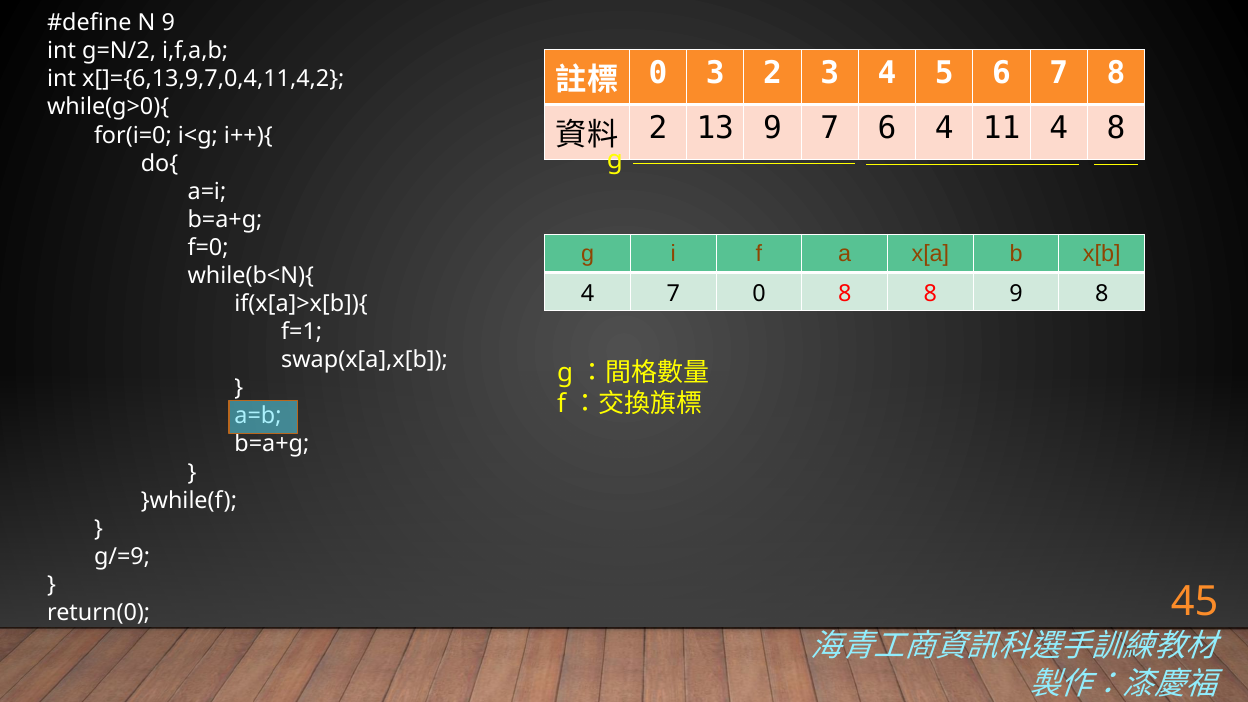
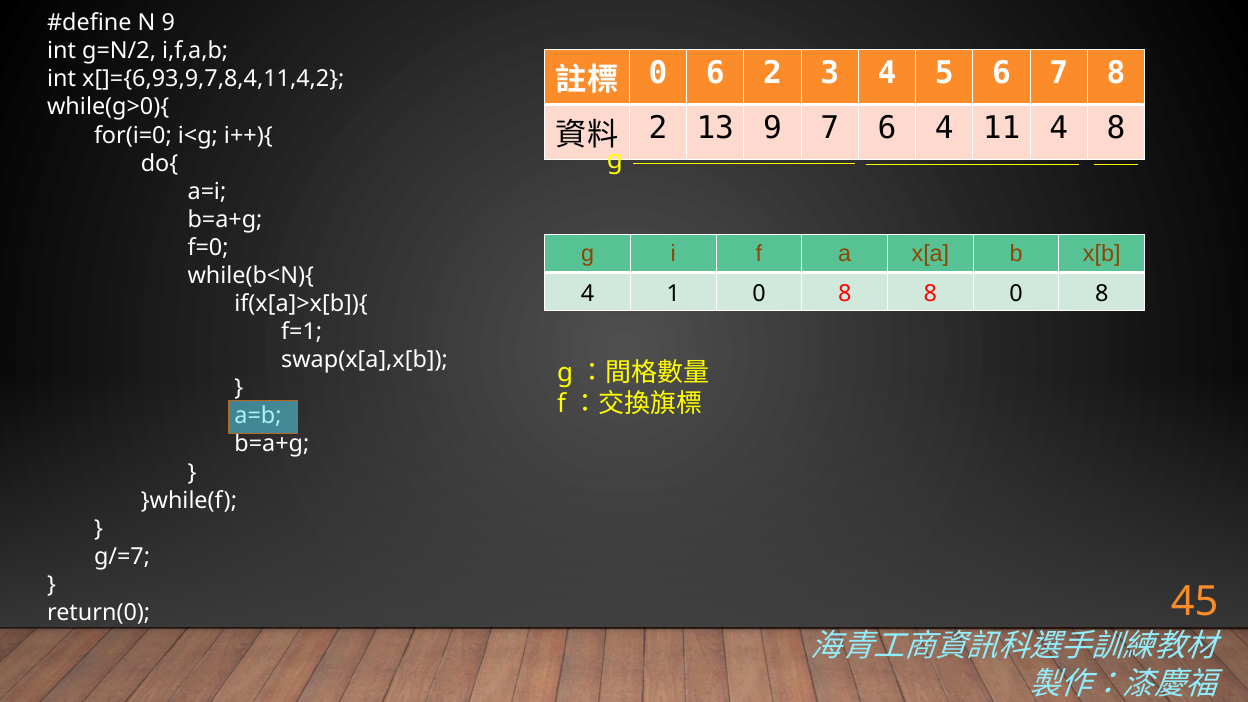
0 3: 3 -> 6
x[]={6,13,9,7,0,4,11,4,2: x[]={6,13,9,7,0,4,11,4,2 -> x[]={6,93,9,7,8,4,11,4,2
4 7: 7 -> 1
8 9: 9 -> 0
g/=9: g/=9 -> g/=7
